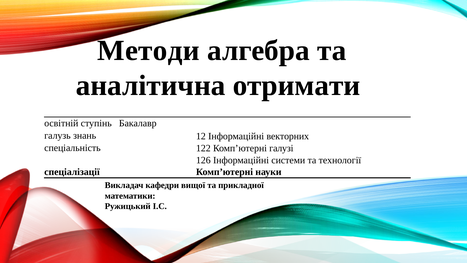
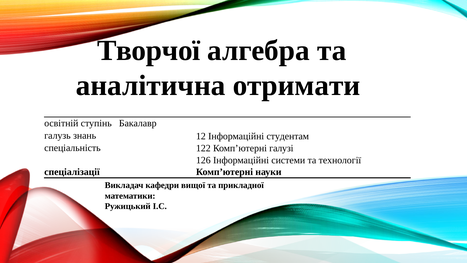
Методи: Методи -> Творчої
векторних: векторних -> студентам
